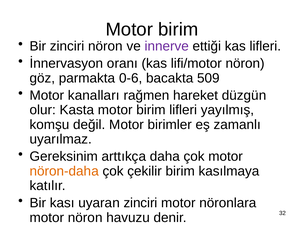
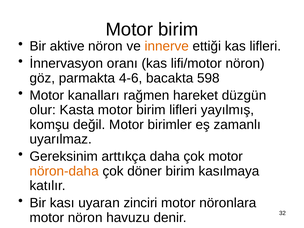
Bir zinciri: zinciri -> aktive
innerve colour: purple -> orange
0-6: 0-6 -> 4-6
509: 509 -> 598
çekilir: çekilir -> döner
